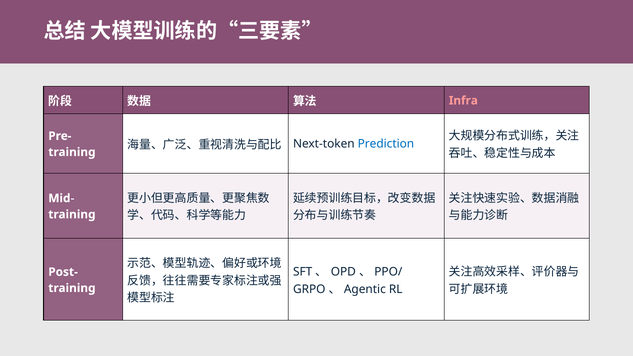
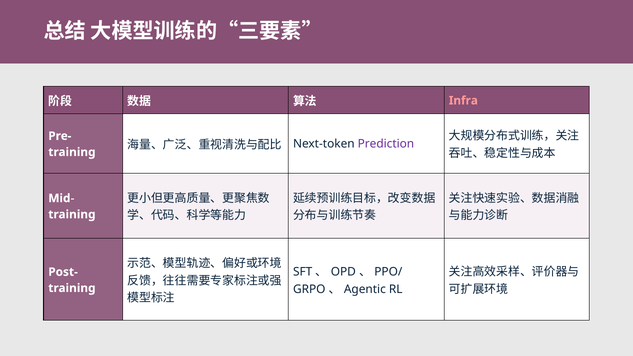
Prediction colour: blue -> purple
